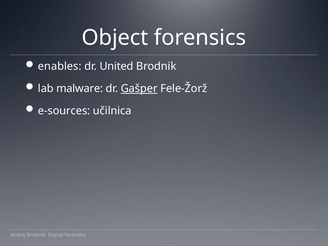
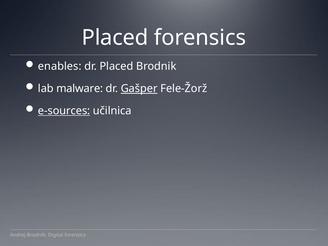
Object at (115, 38): Object -> Placed
dr United: United -> Placed
e-sources underline: none -> present
